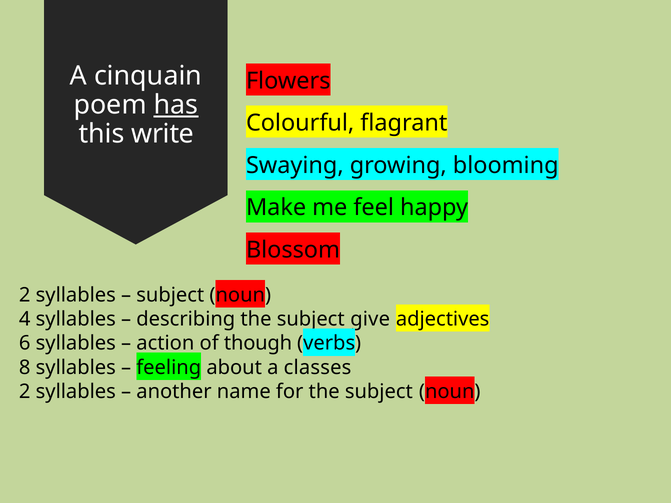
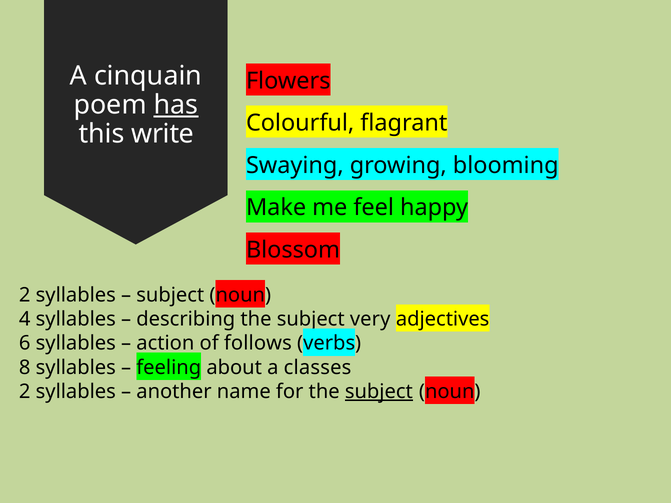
give: give -> very
though: though -> follows
subject at (379, 392) underline: none -> present
